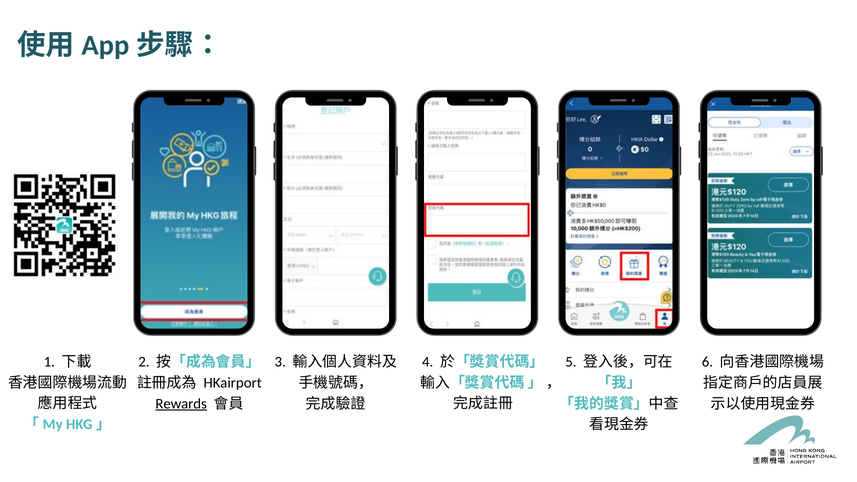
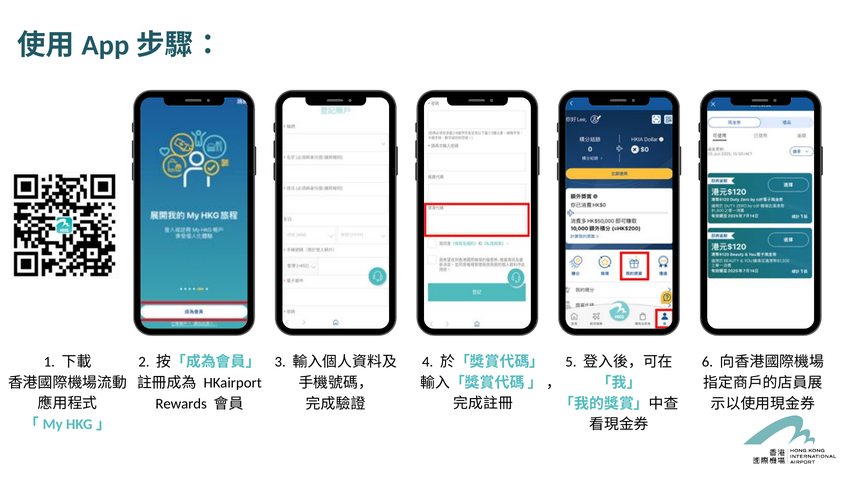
Rewards underline: present -> none
